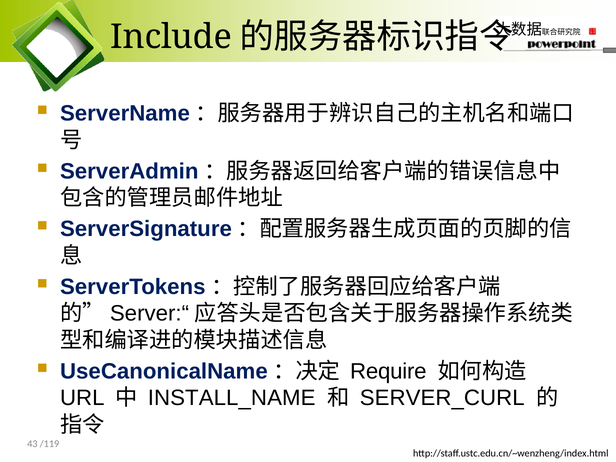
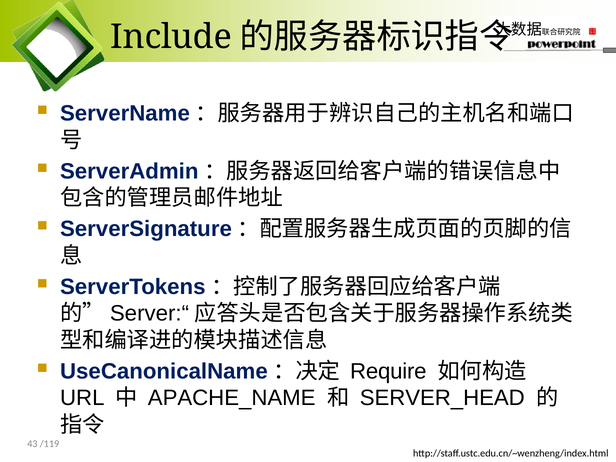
INSTALL_NAME: INSTALL_NAME -> APACHE_NAME
SERVER_CURL: SERVER_CURL -> SERVER_HEAD
